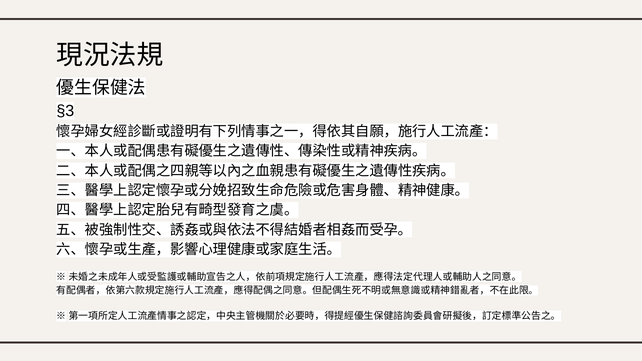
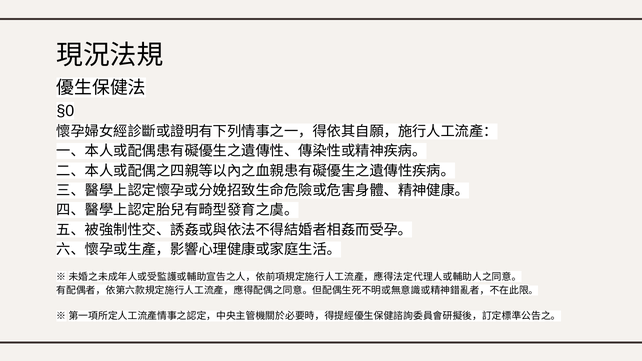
§3: §3 -> §0
